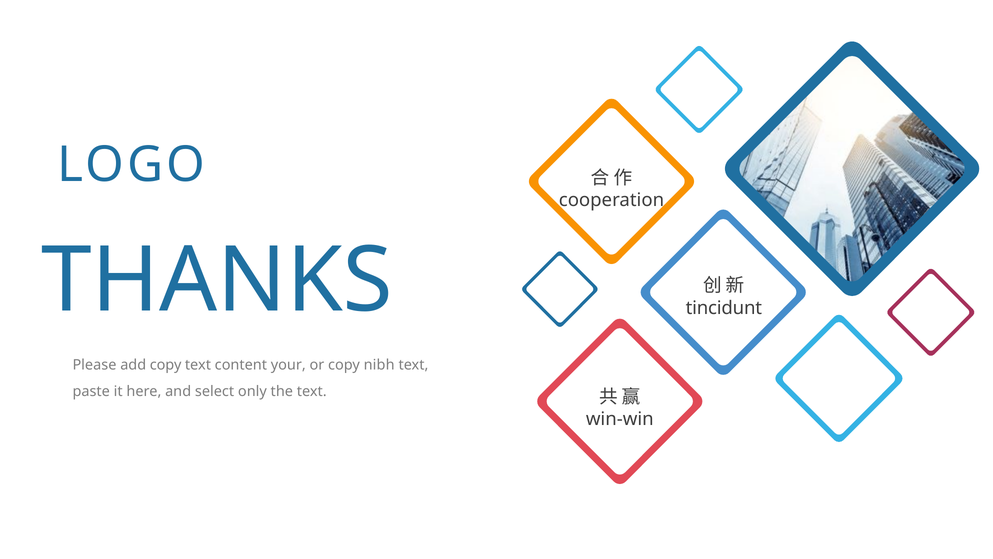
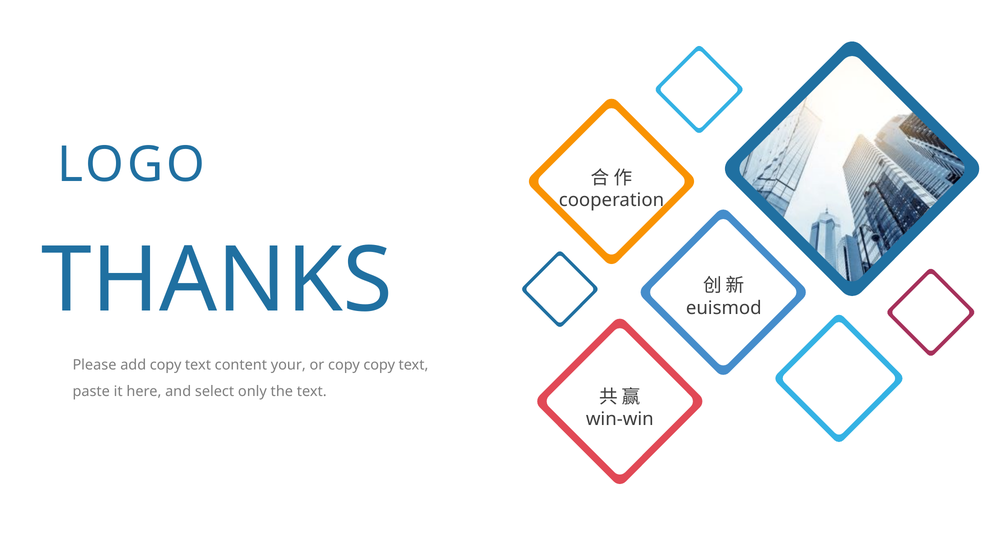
tincidunt: tincidunt -> euismod
copy nibh: nibh -> copy
